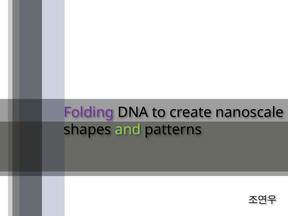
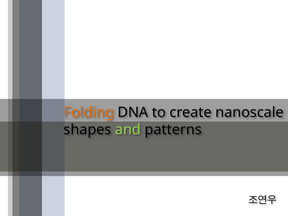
Folding colour: purple -> orange
